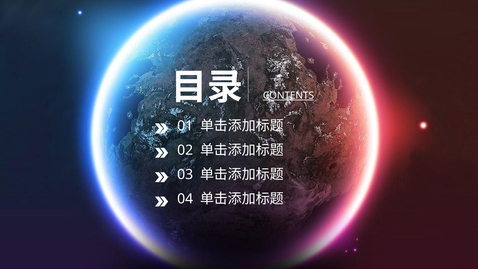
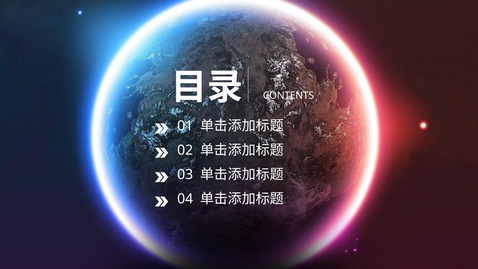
CONTENTS underline: present -> none
